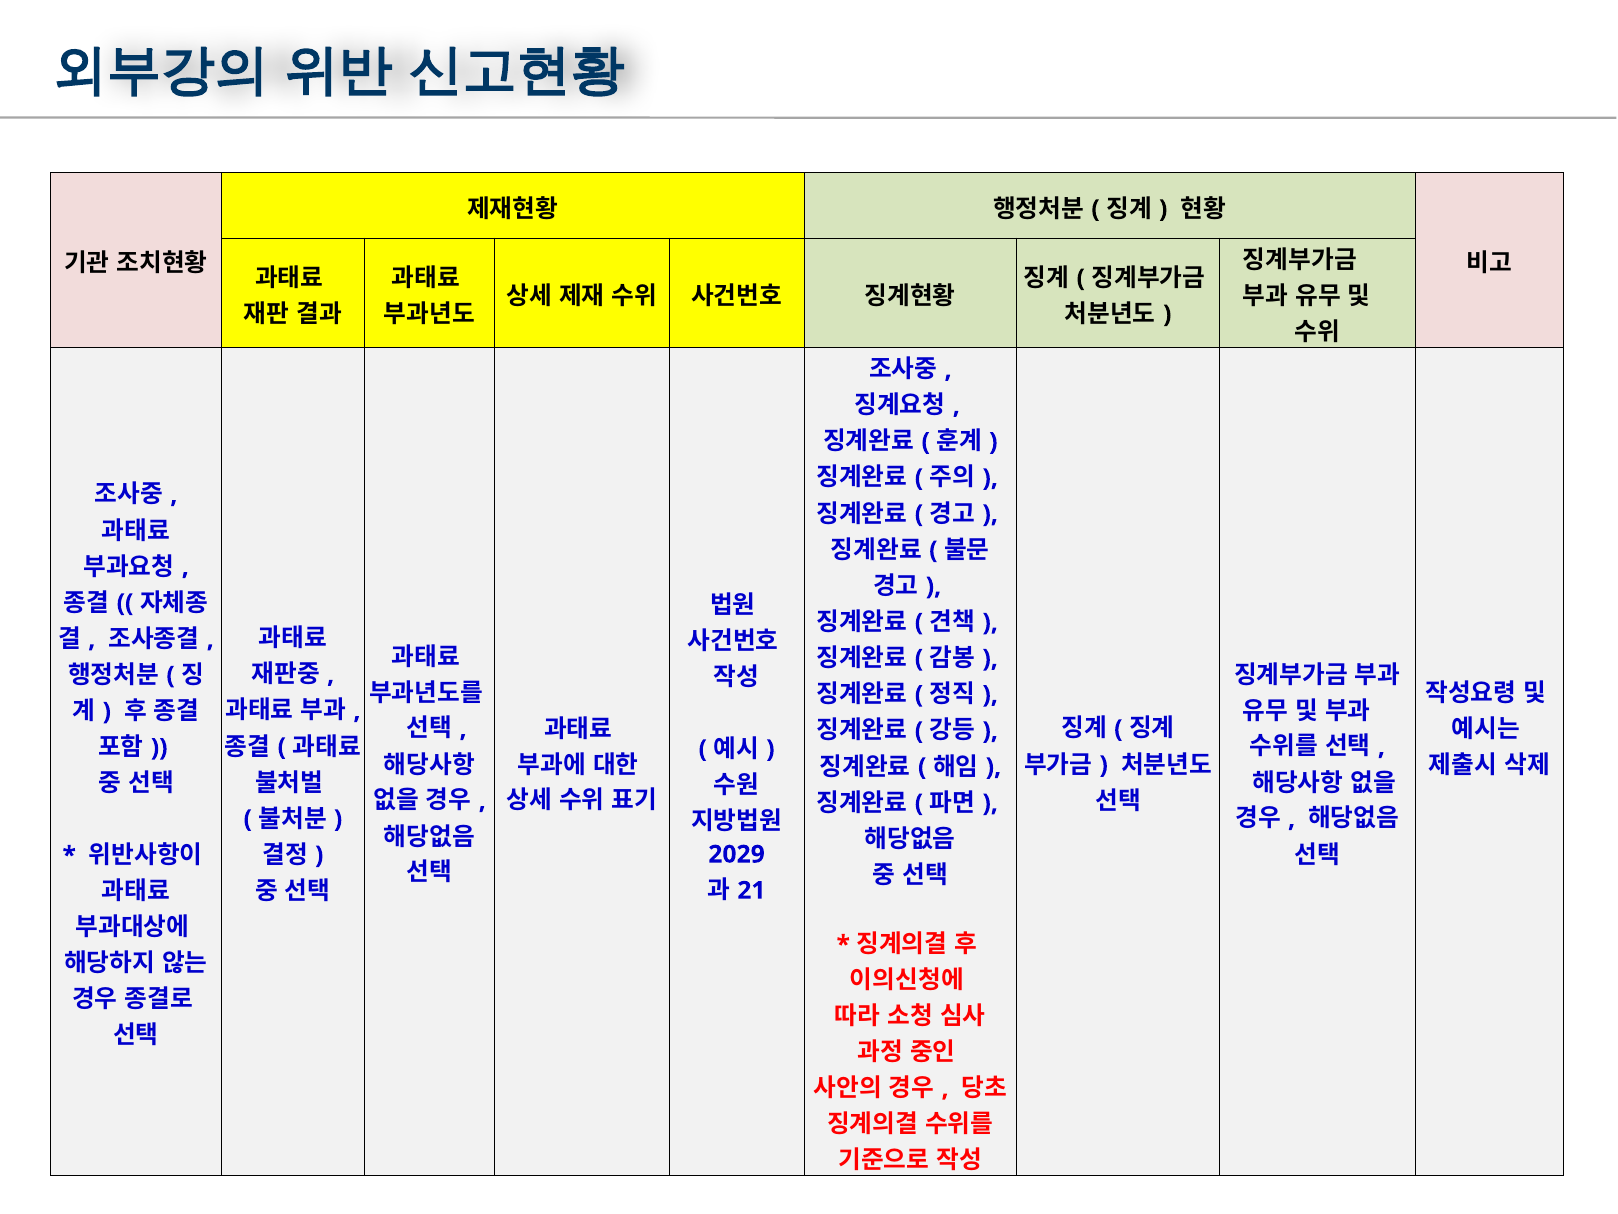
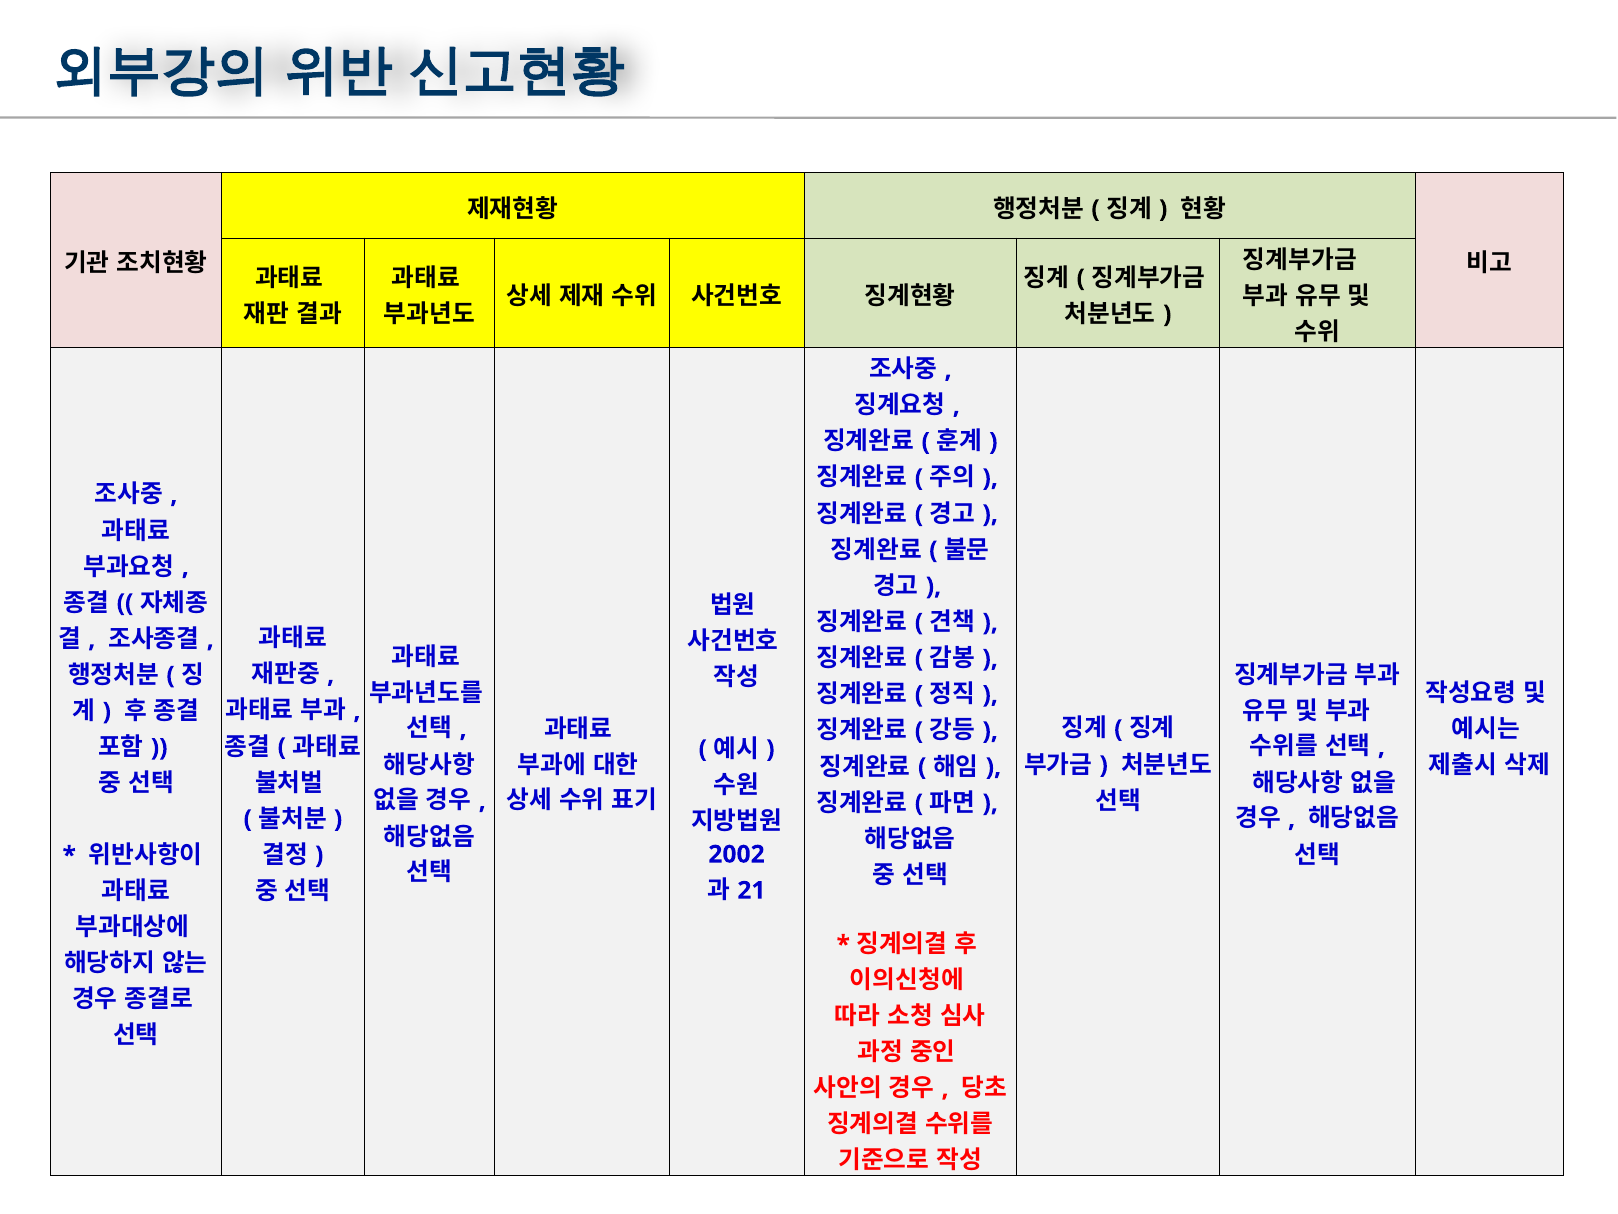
2029: 2029 -> 2002
